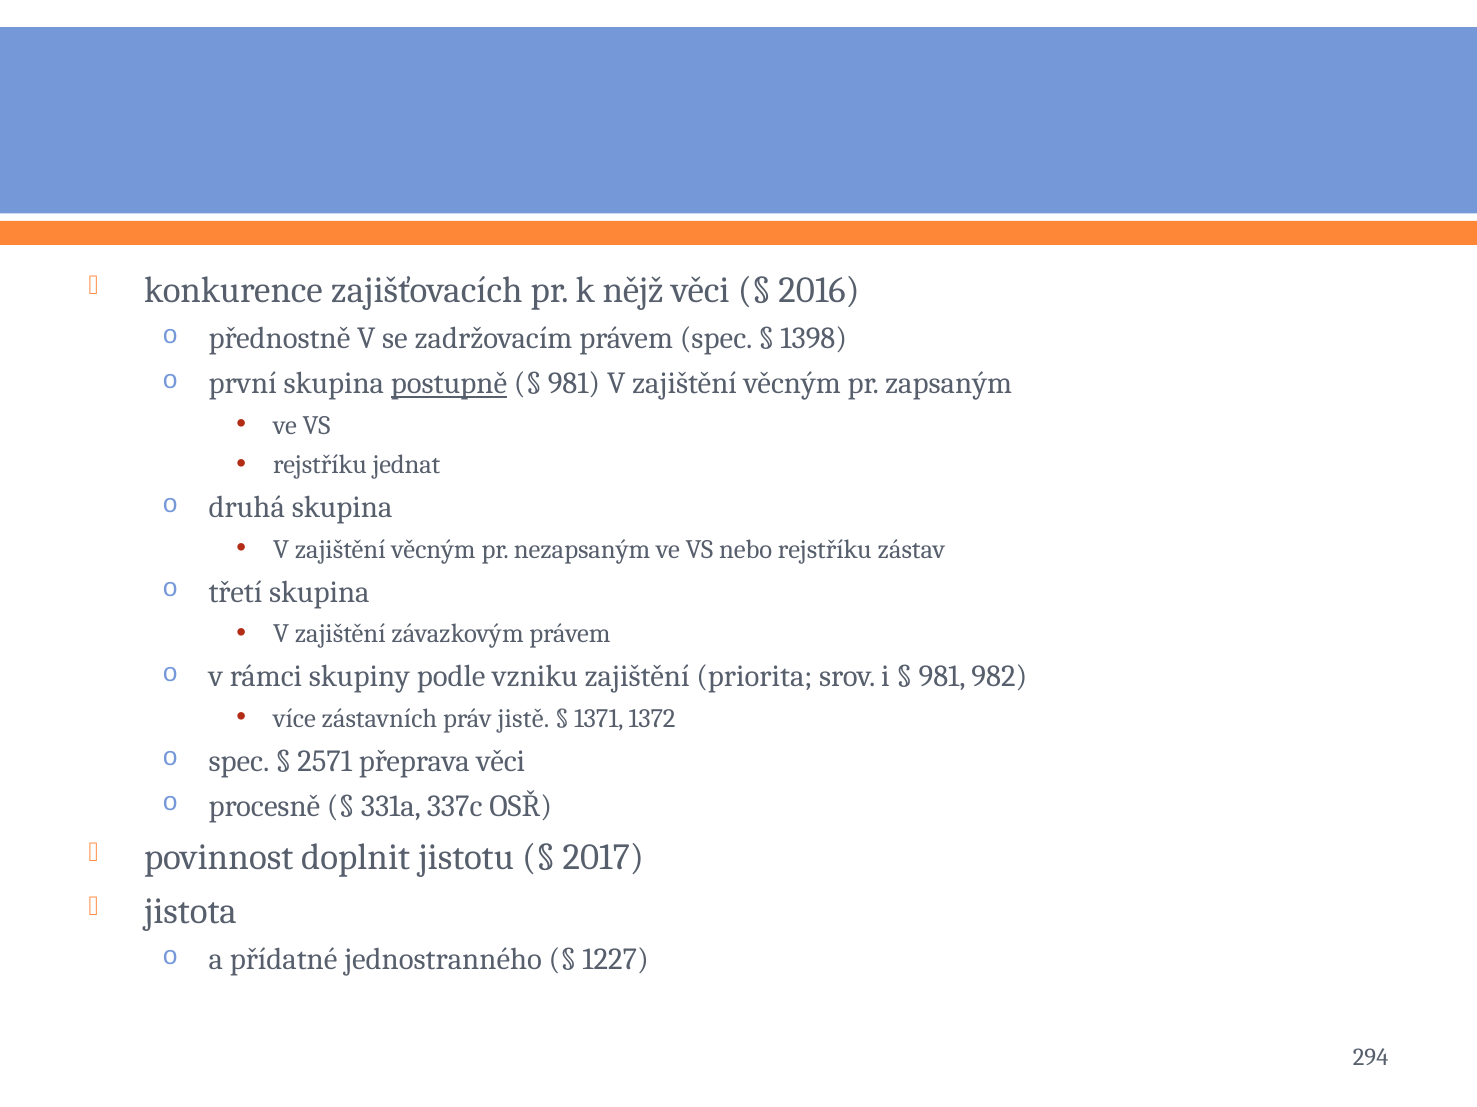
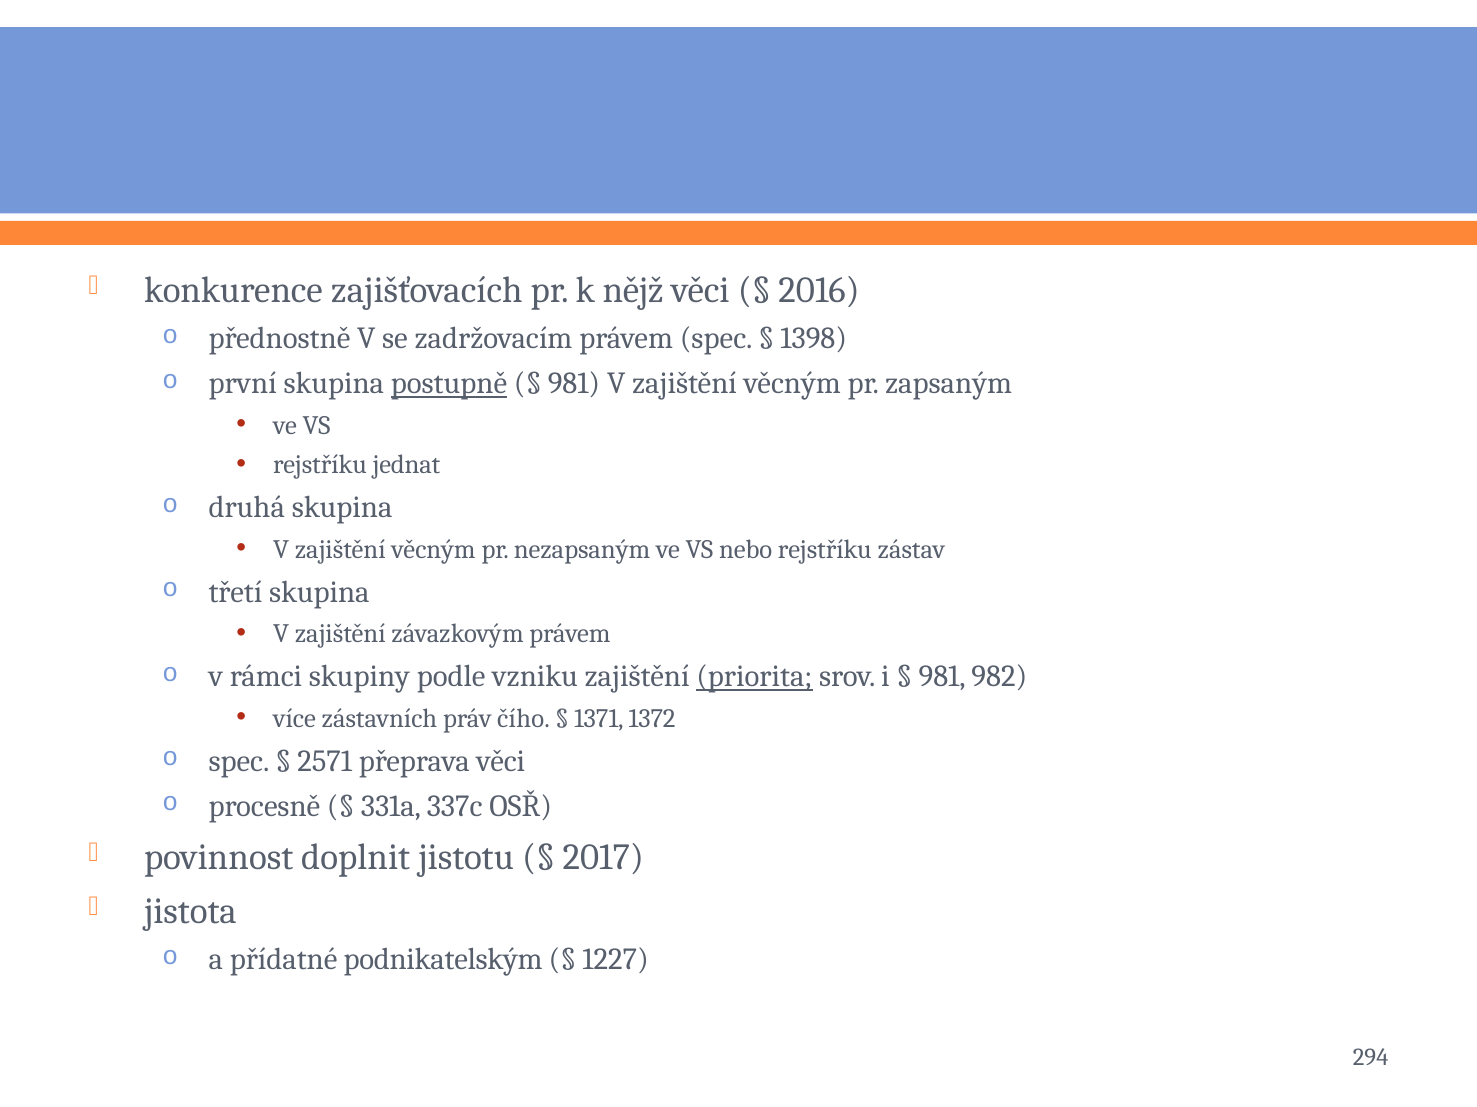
priorita underline: none -> present
jistě: jistě -> čího
jednostranného: jednostranného -> podnikatelským
